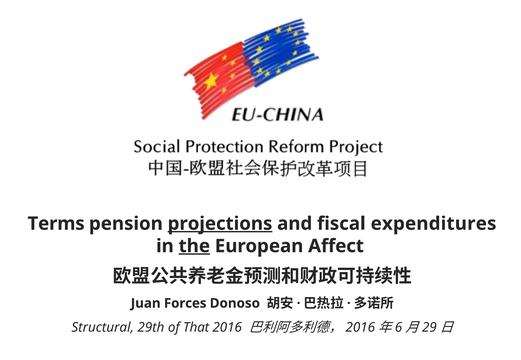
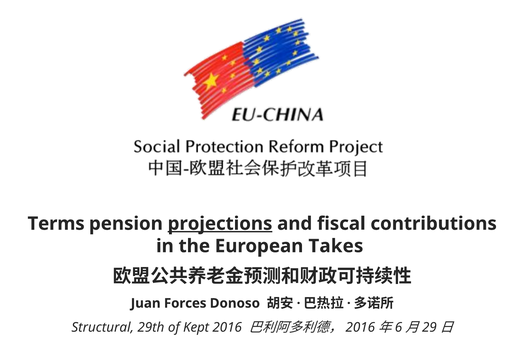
expenditures: expenditures -> contributions
the underline: present -> none
Affect: Affect -> Takes
That: That -> Kept
